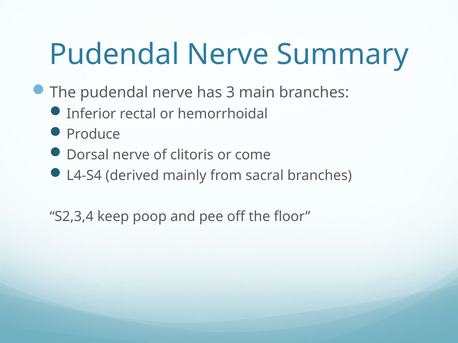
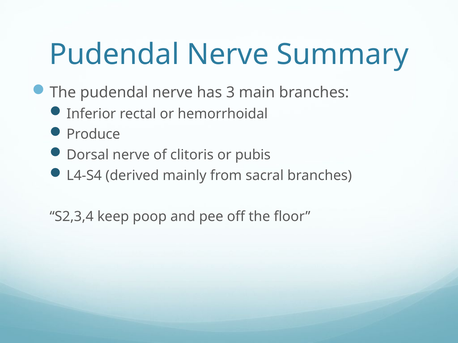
come: come -> pubis
